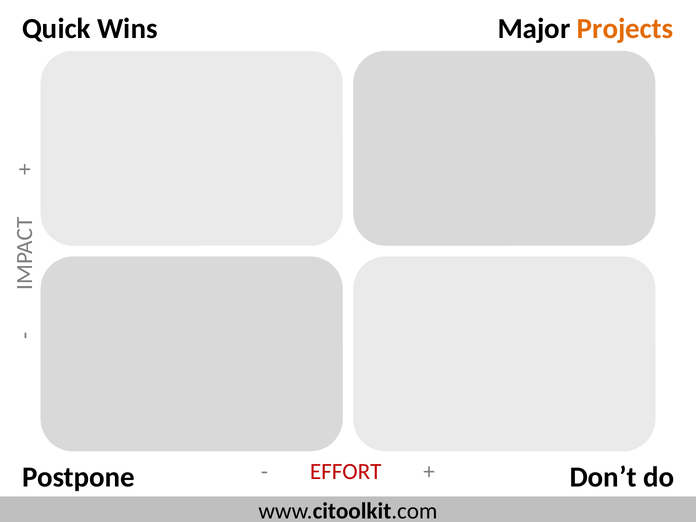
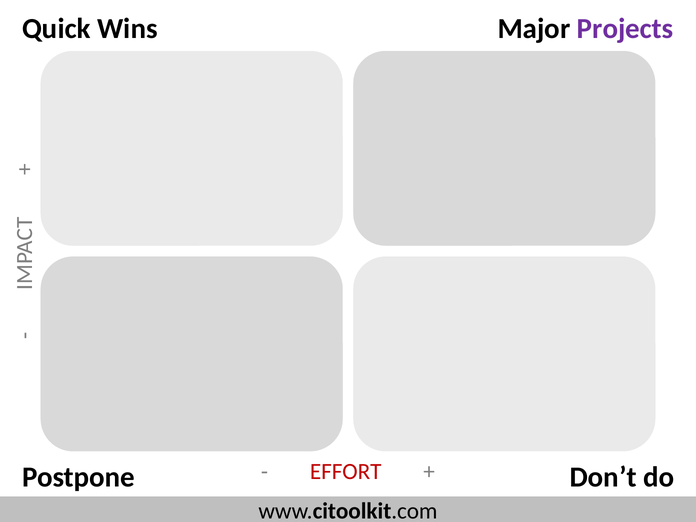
Projects colour: orange -> purple
